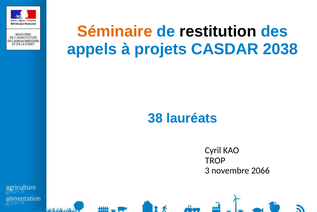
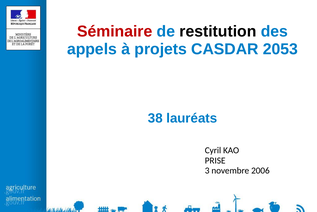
Séminaire colour: orange -> red
2038: 2038 -> 2053
TROP: TROP -> PRISE
2066: 2066 -> 2006
